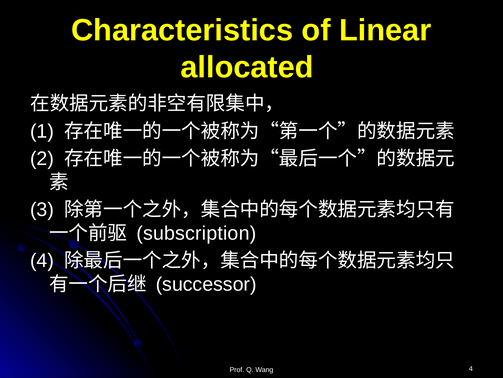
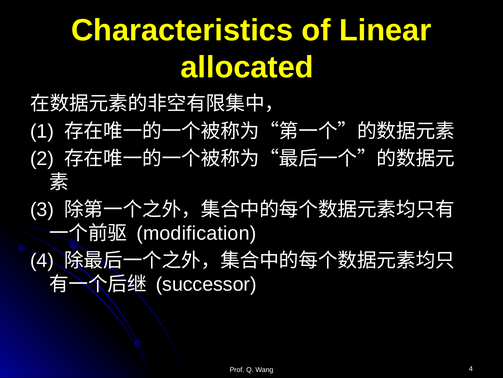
subscription: subscription -> modification
